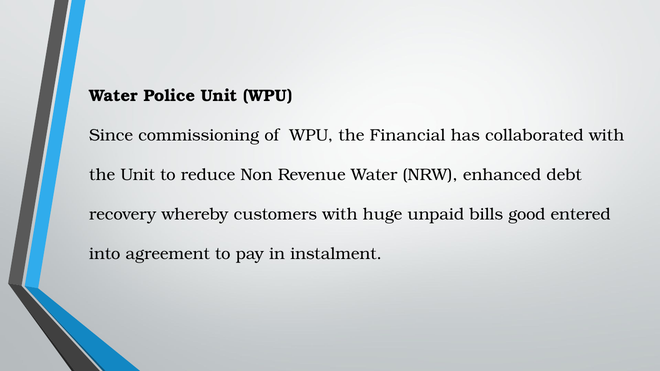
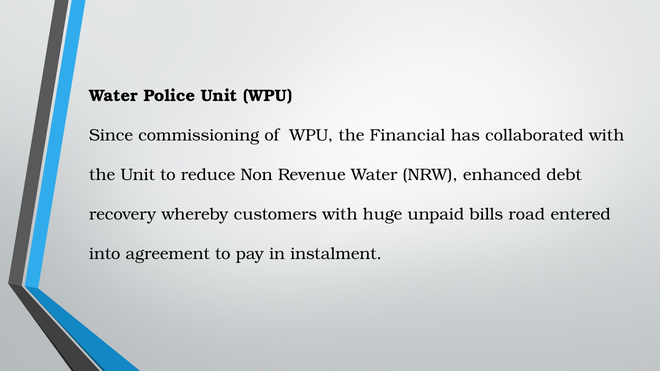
good: good -> road
